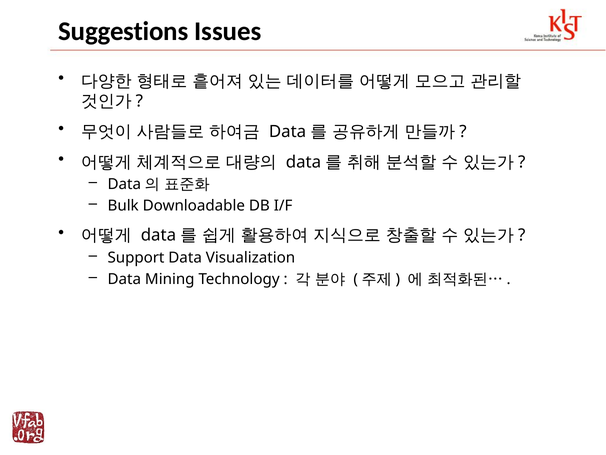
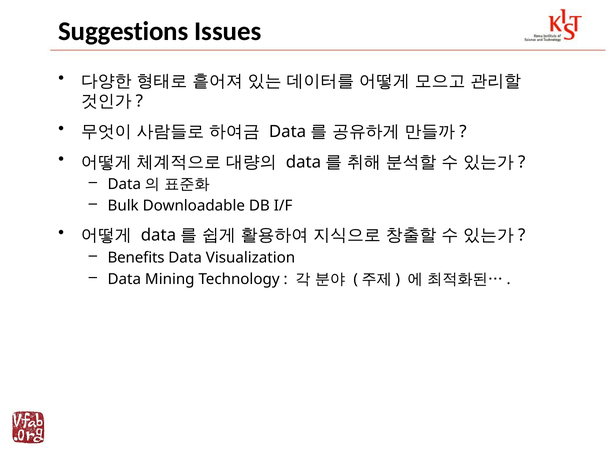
Support: Support -> Benefits
